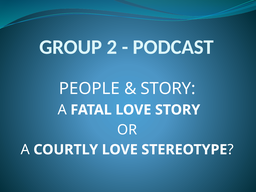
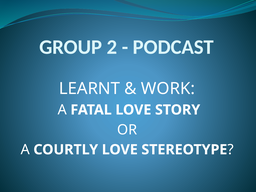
PEOPLE: PEOPLE -> LEARNT
STORY at (168, 89): STORY -> WORK
